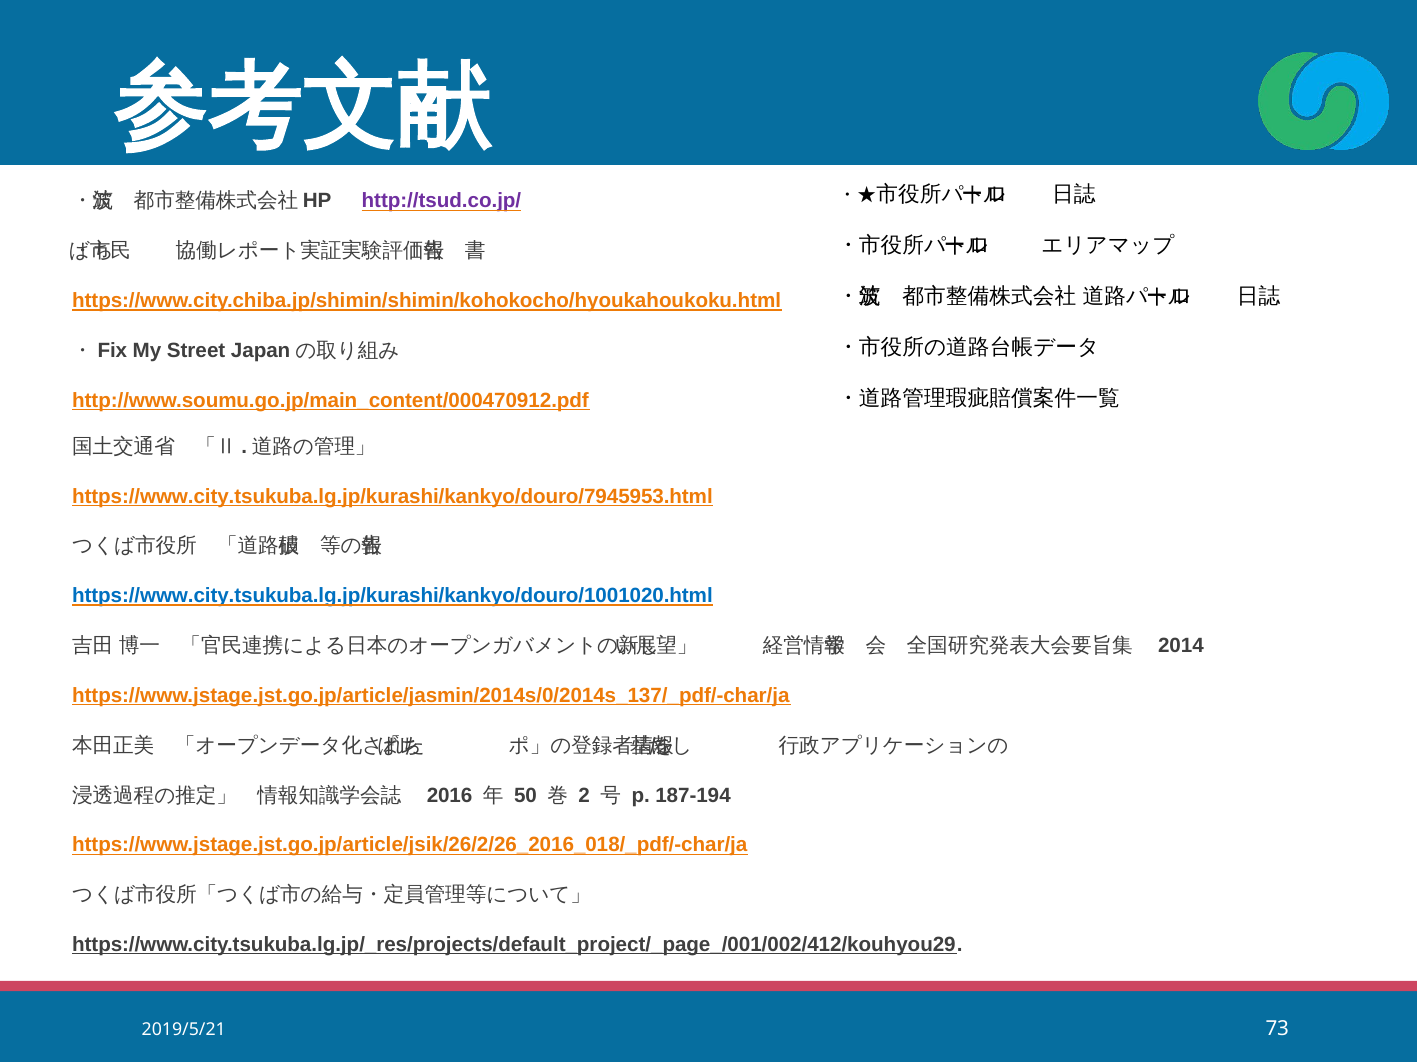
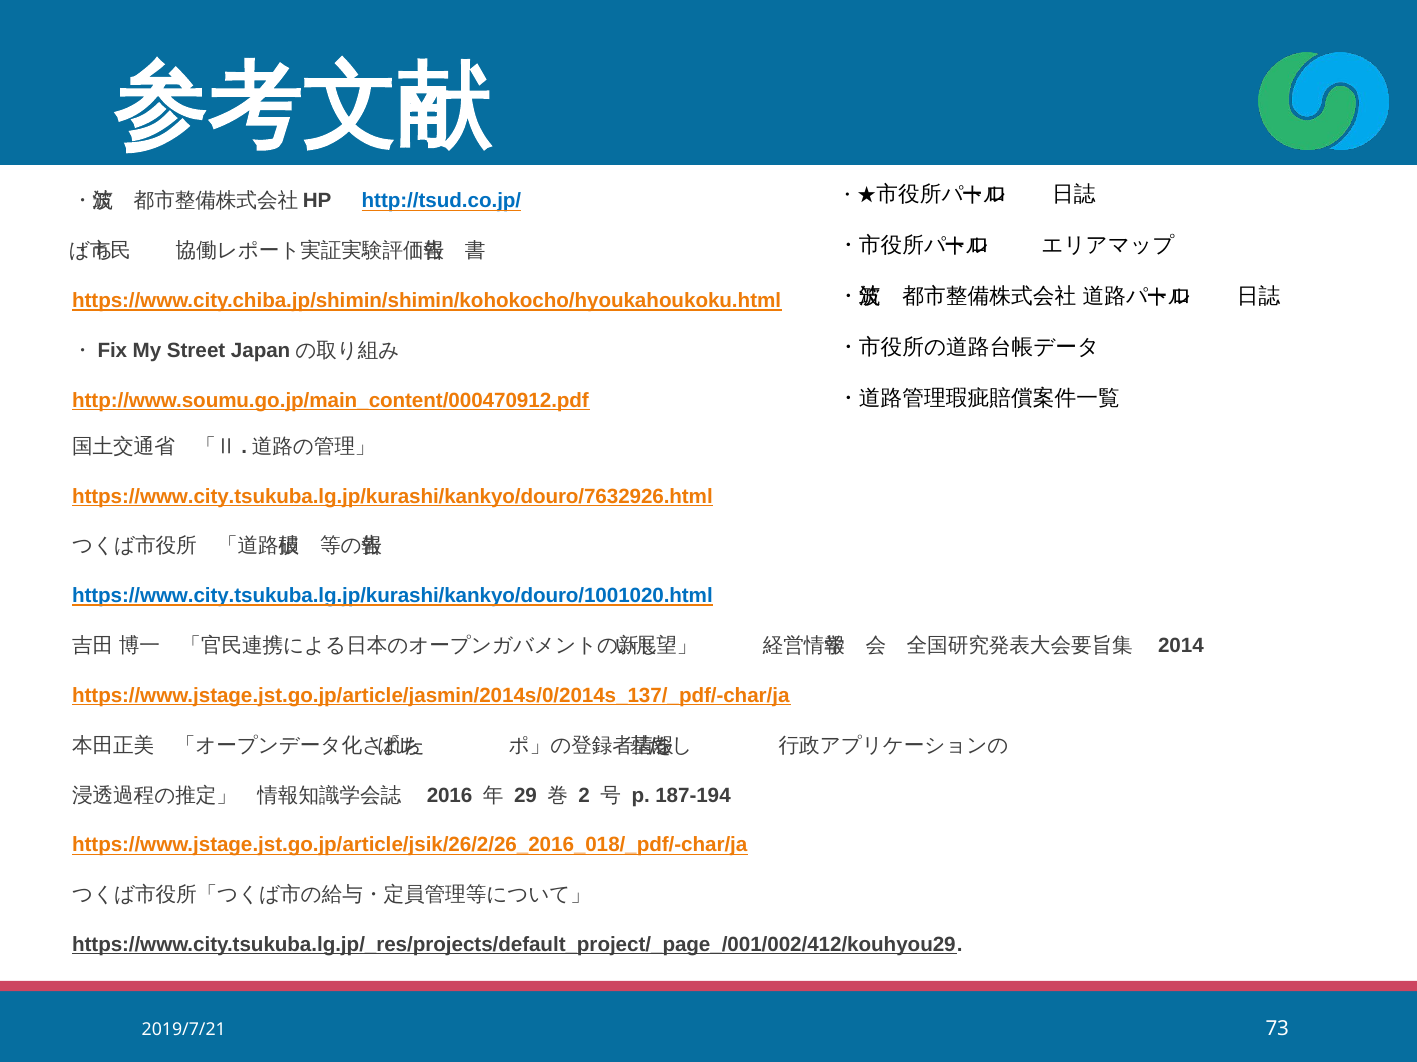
http://tsud.co.jp/ colour: purple -> blue
https://www.city.tsukuba.lg.jp/kurashi/kankyo/douro/7945953.html: https://www.city.tsukuba.lg.jp/kurashi/kankyo/douro/7945953.html -> https://www.city.tsukuba.lg.jp/kurashi/kankyo/douro/7632926.html
50: 50 -> 29
2019/5/21: 2019/5/21 -> 2019/7/21
